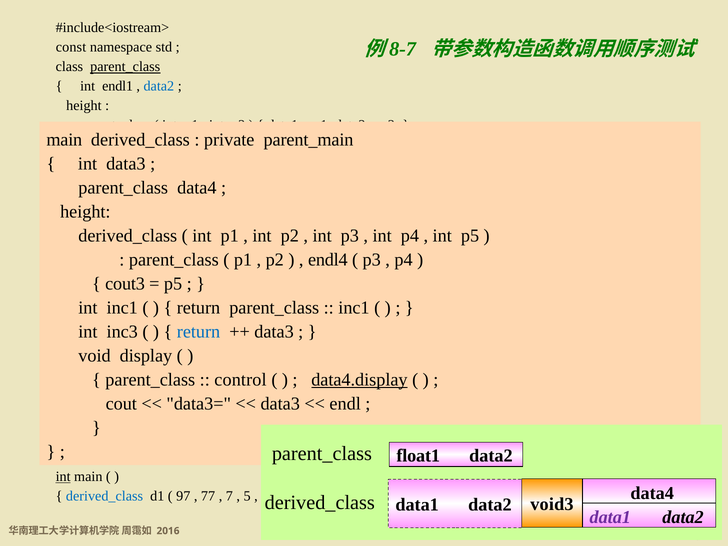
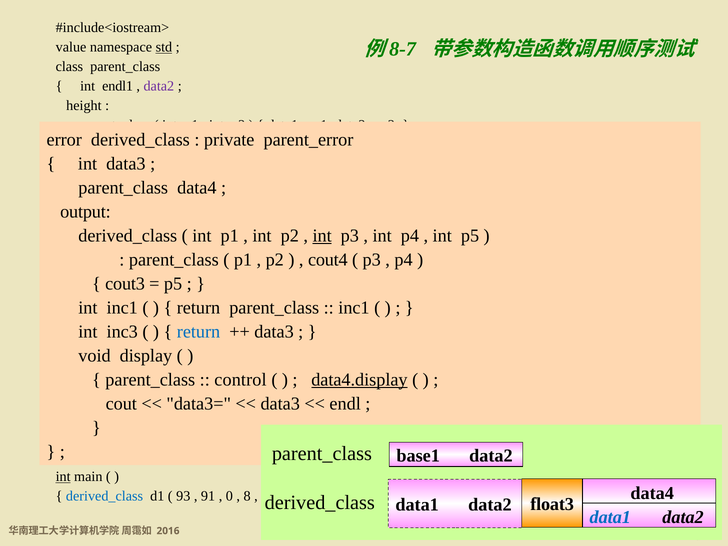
const: const -> value
std underline: none -> present
parent_class at (125, 67) underline: present -> none
data2 at (159, 86) colour: blue -> purple
main at (64, 140): main -> error
parent_main: parent_main -> parent_error
height at (85, 212): height -> output
int at (322, 236) underline: none -> present
endl4: endl4 -> cout4
float1: float1 -> base1
97: 97 -> 93
77: 77 -> 91
7: 7 -> 0
5: 5 -> 8
void3: void3 -> float3
data1 at (610, 517) colour: purple -> blue
